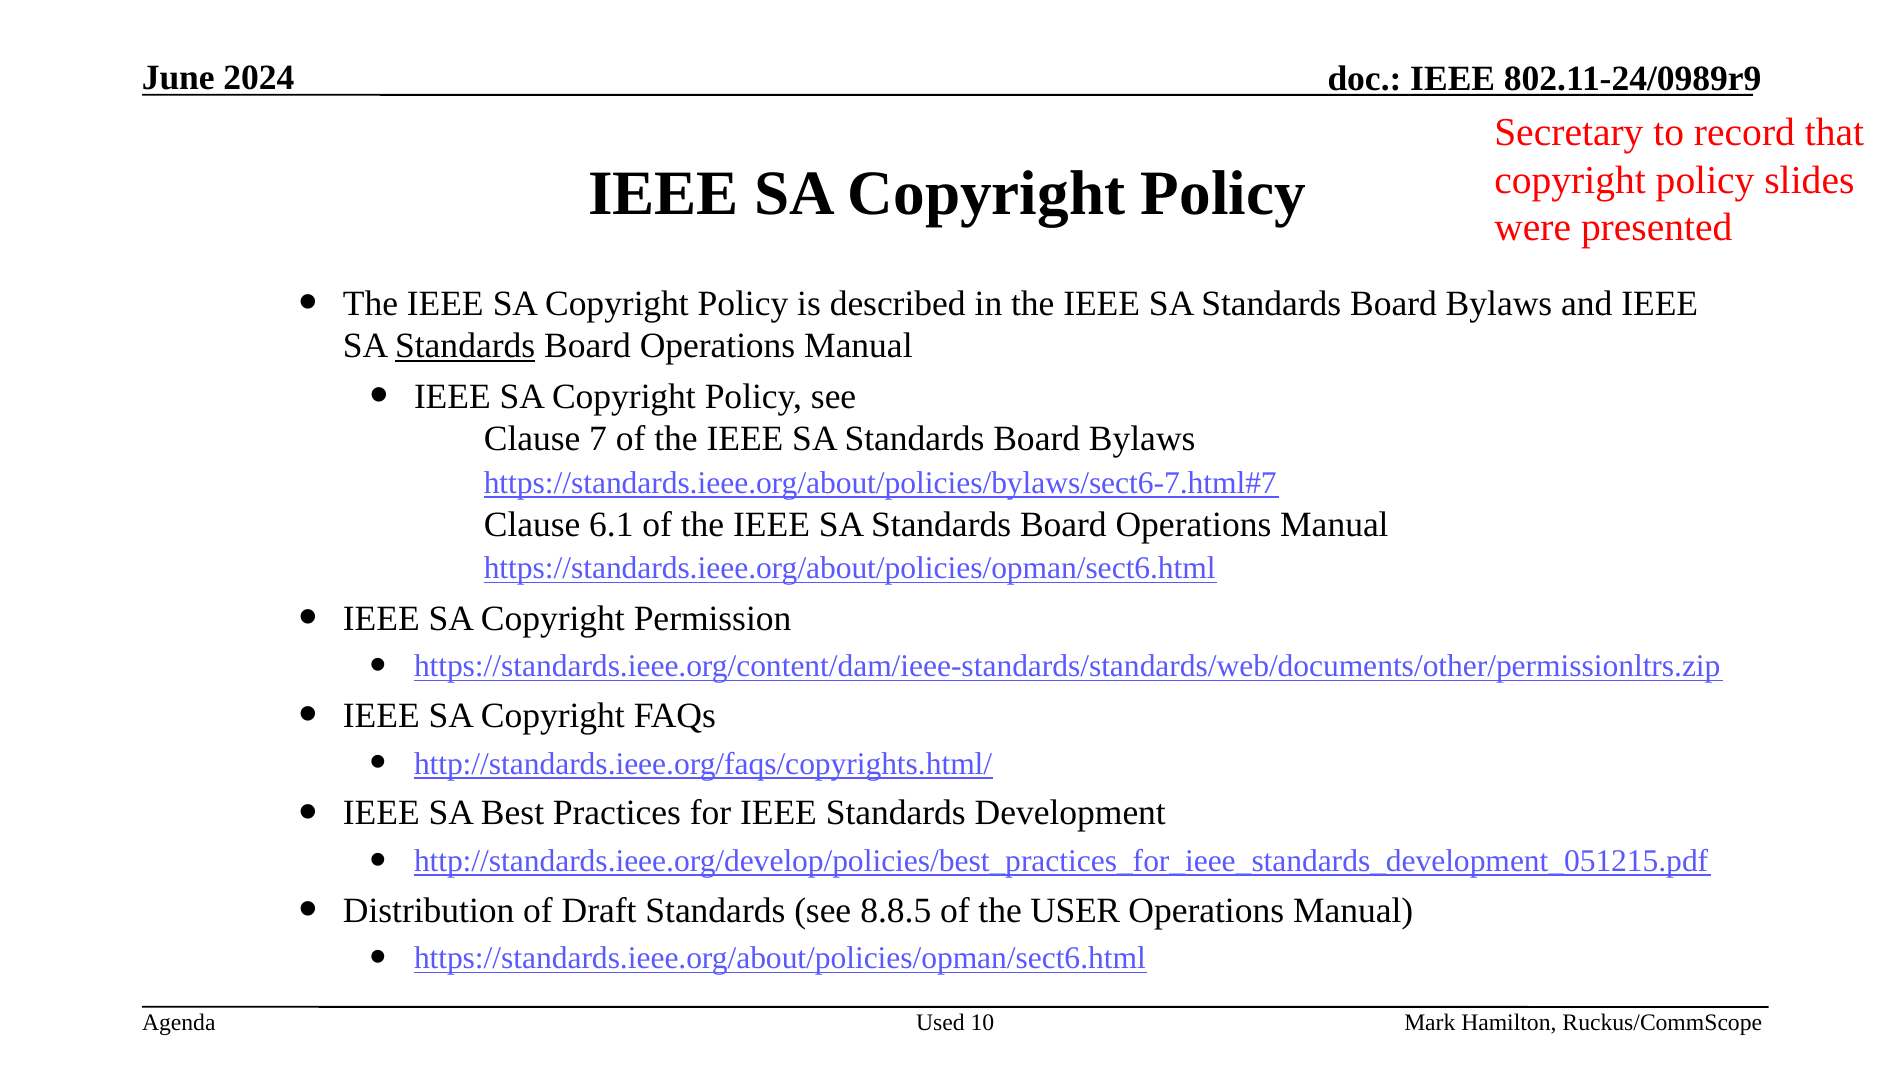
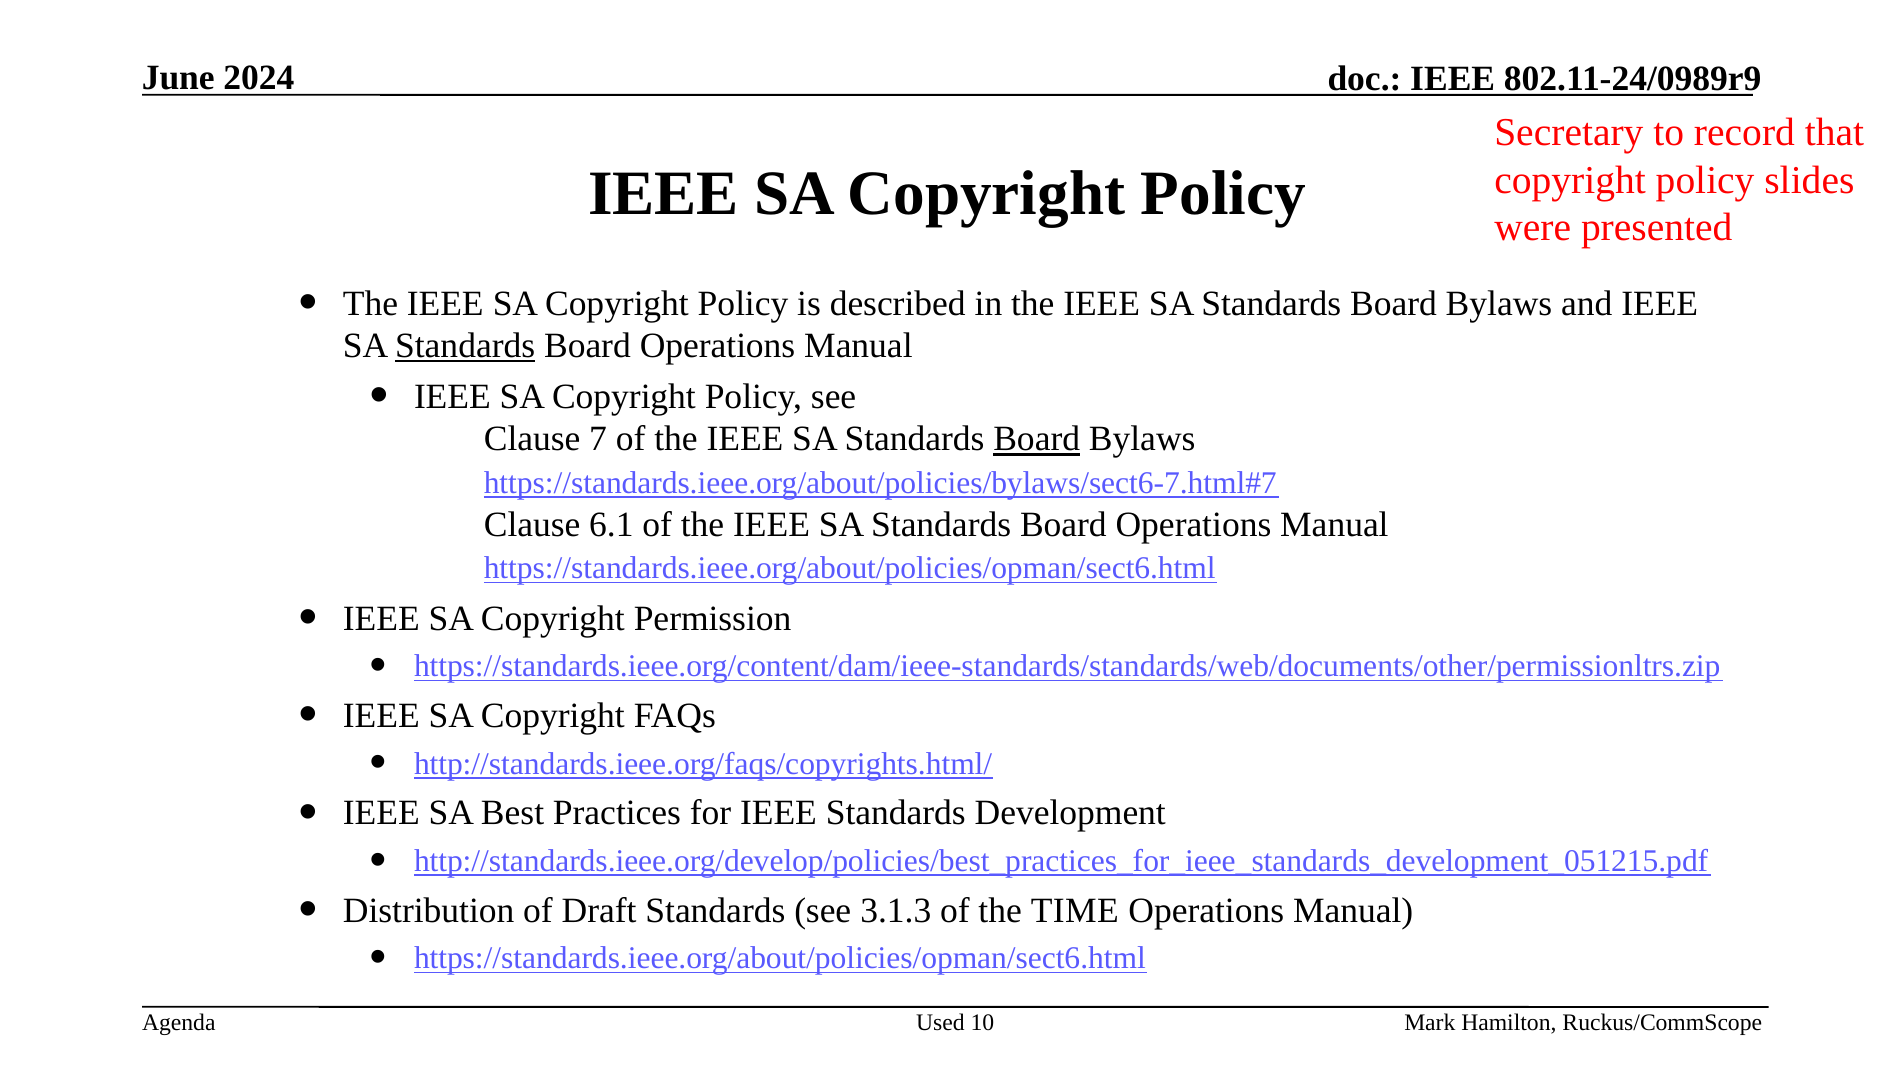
Board at (1037, 439) underline: none -> present
8.8.5: 8.8.5 -> 3.1.3
USER: USER -> TIME
